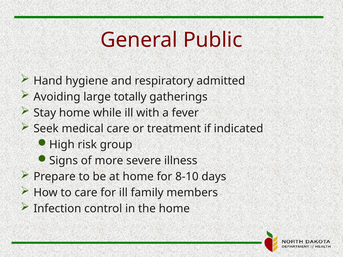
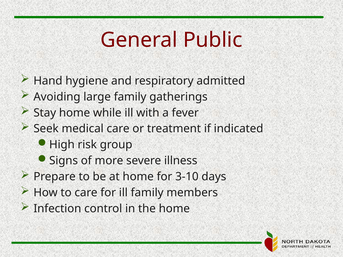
large totally: totally -> family
8-10: 8-10 -> 3-10
